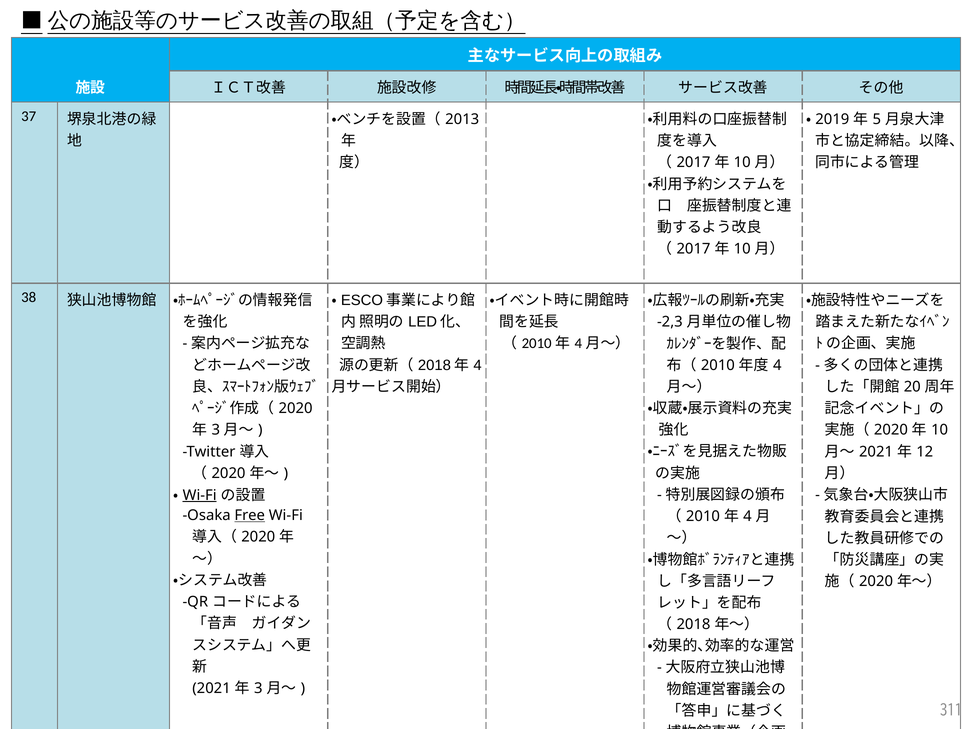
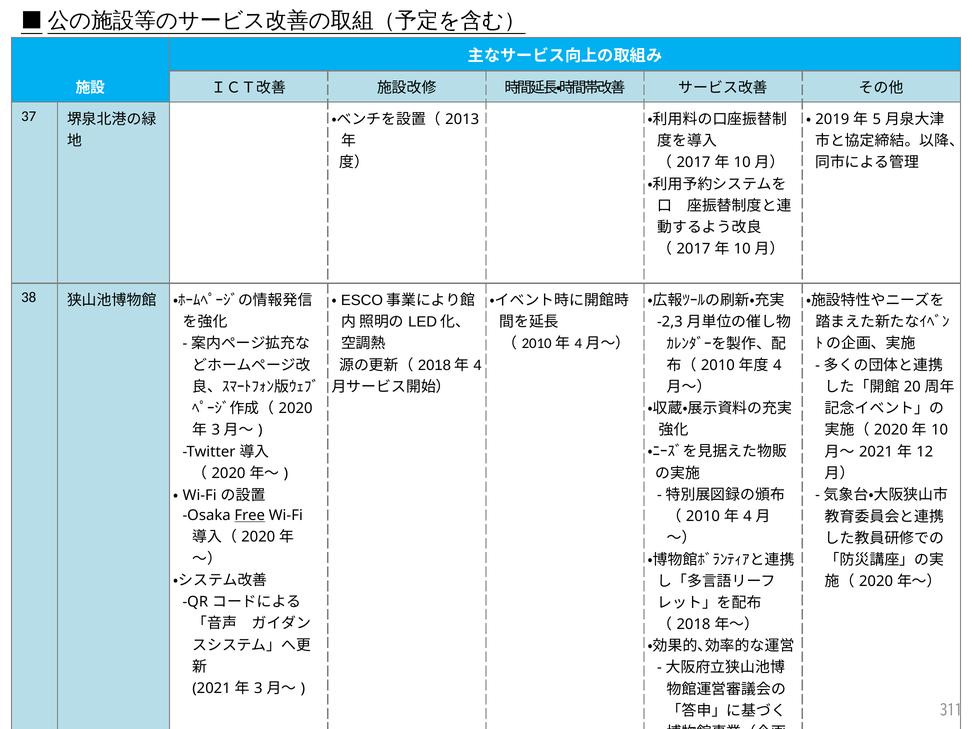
Wi-Fi at (200, 495) underline: present -> none
